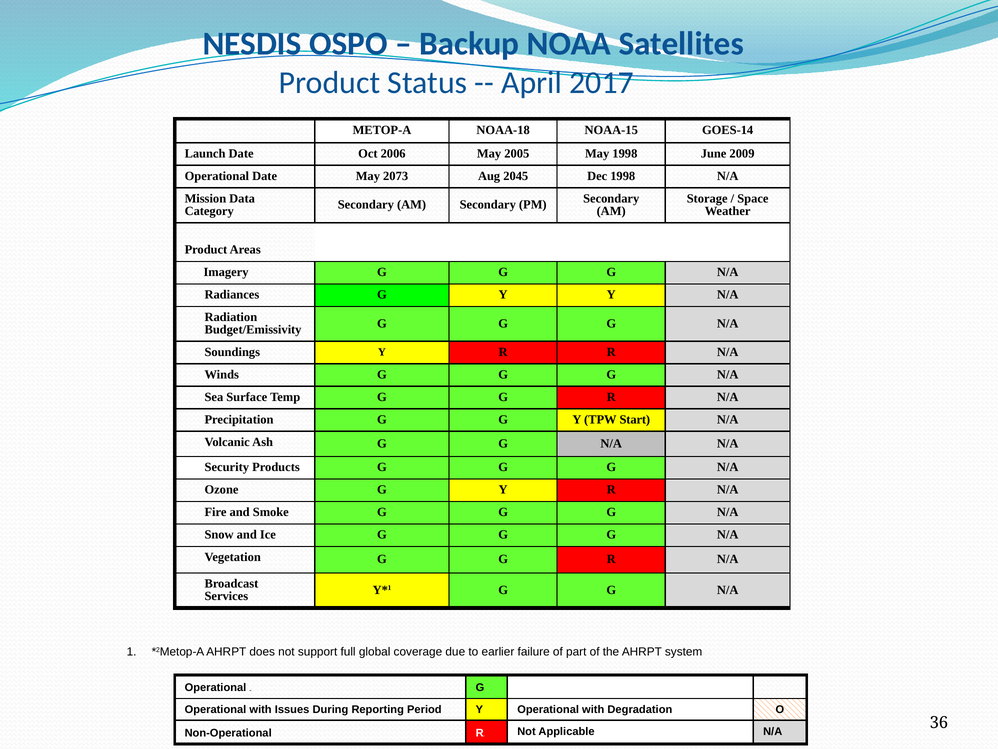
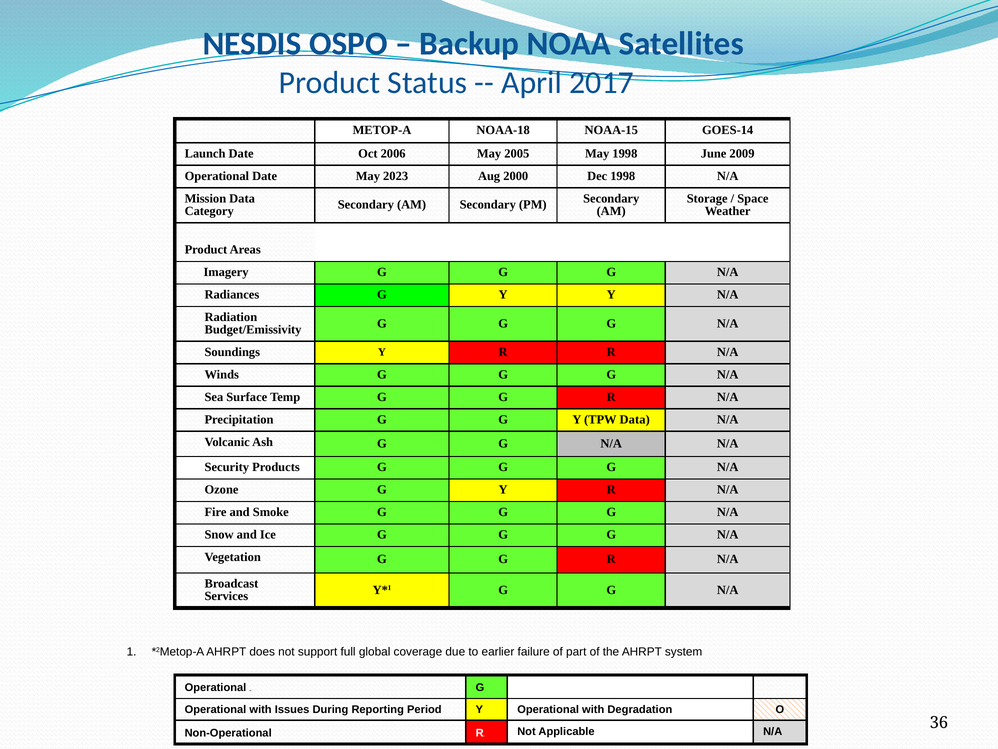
2073: 2073 -> 2023
2045: 2045 -> 2000
TPW Start: Start -> Data
